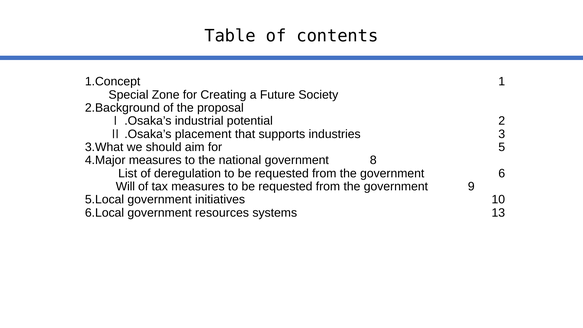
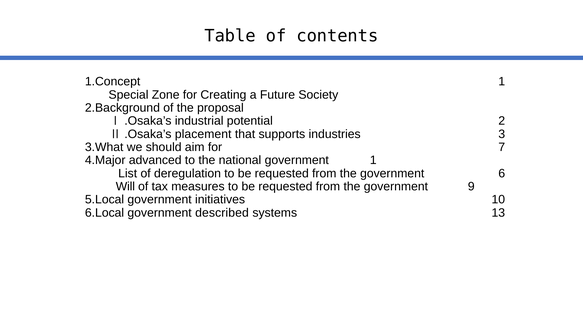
5: 5 -> 7
4.Major measures: measures -> advanced
government 8: 8 -> 1
resources: resources -> described
